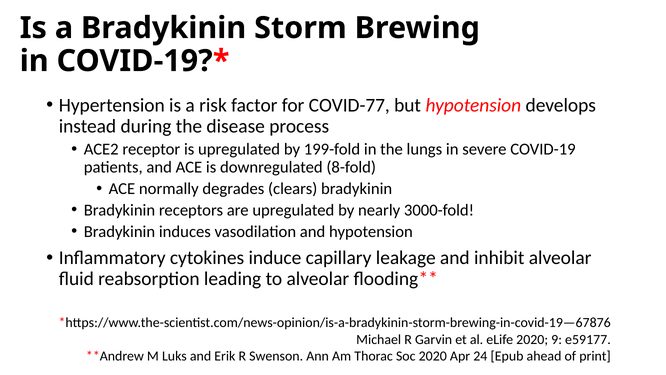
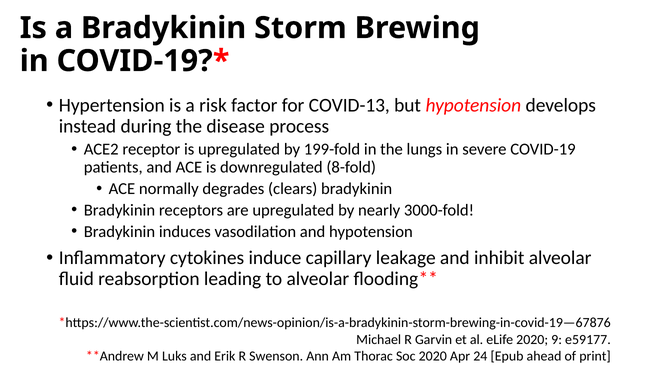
COVID-77: COVID-77 -> COVID-13
